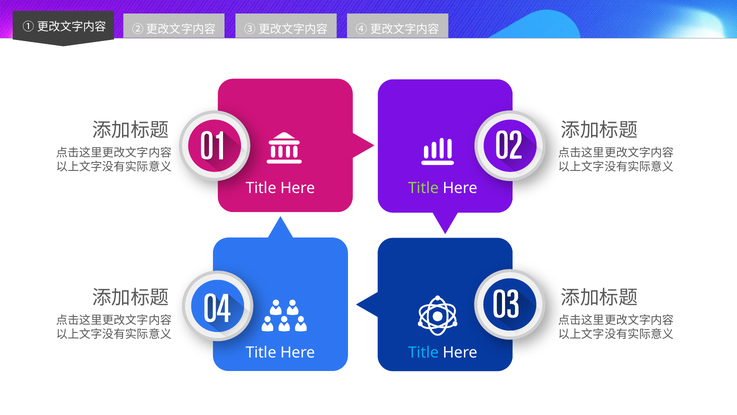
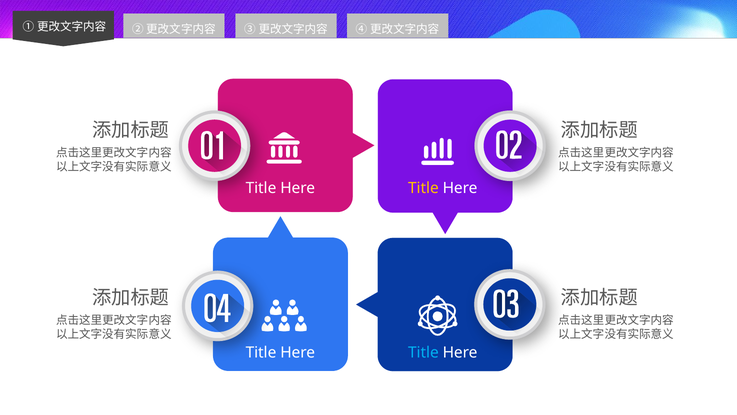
Title at (423, 188) colour: light green -> yellow
